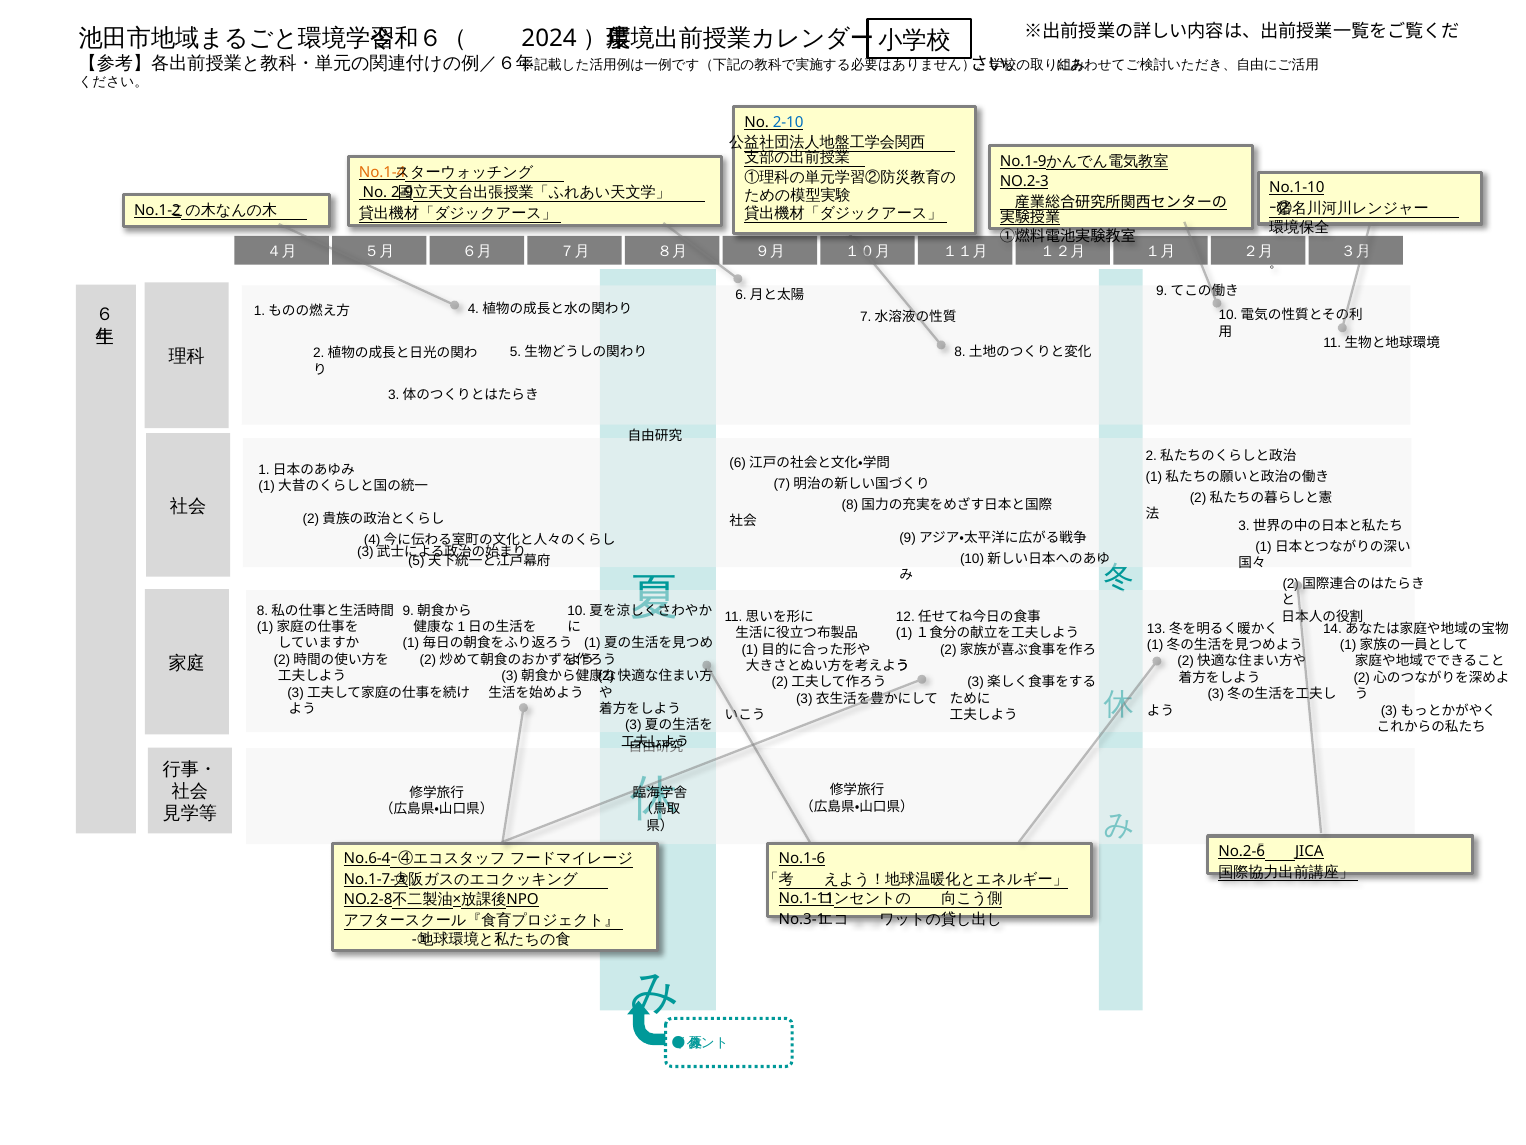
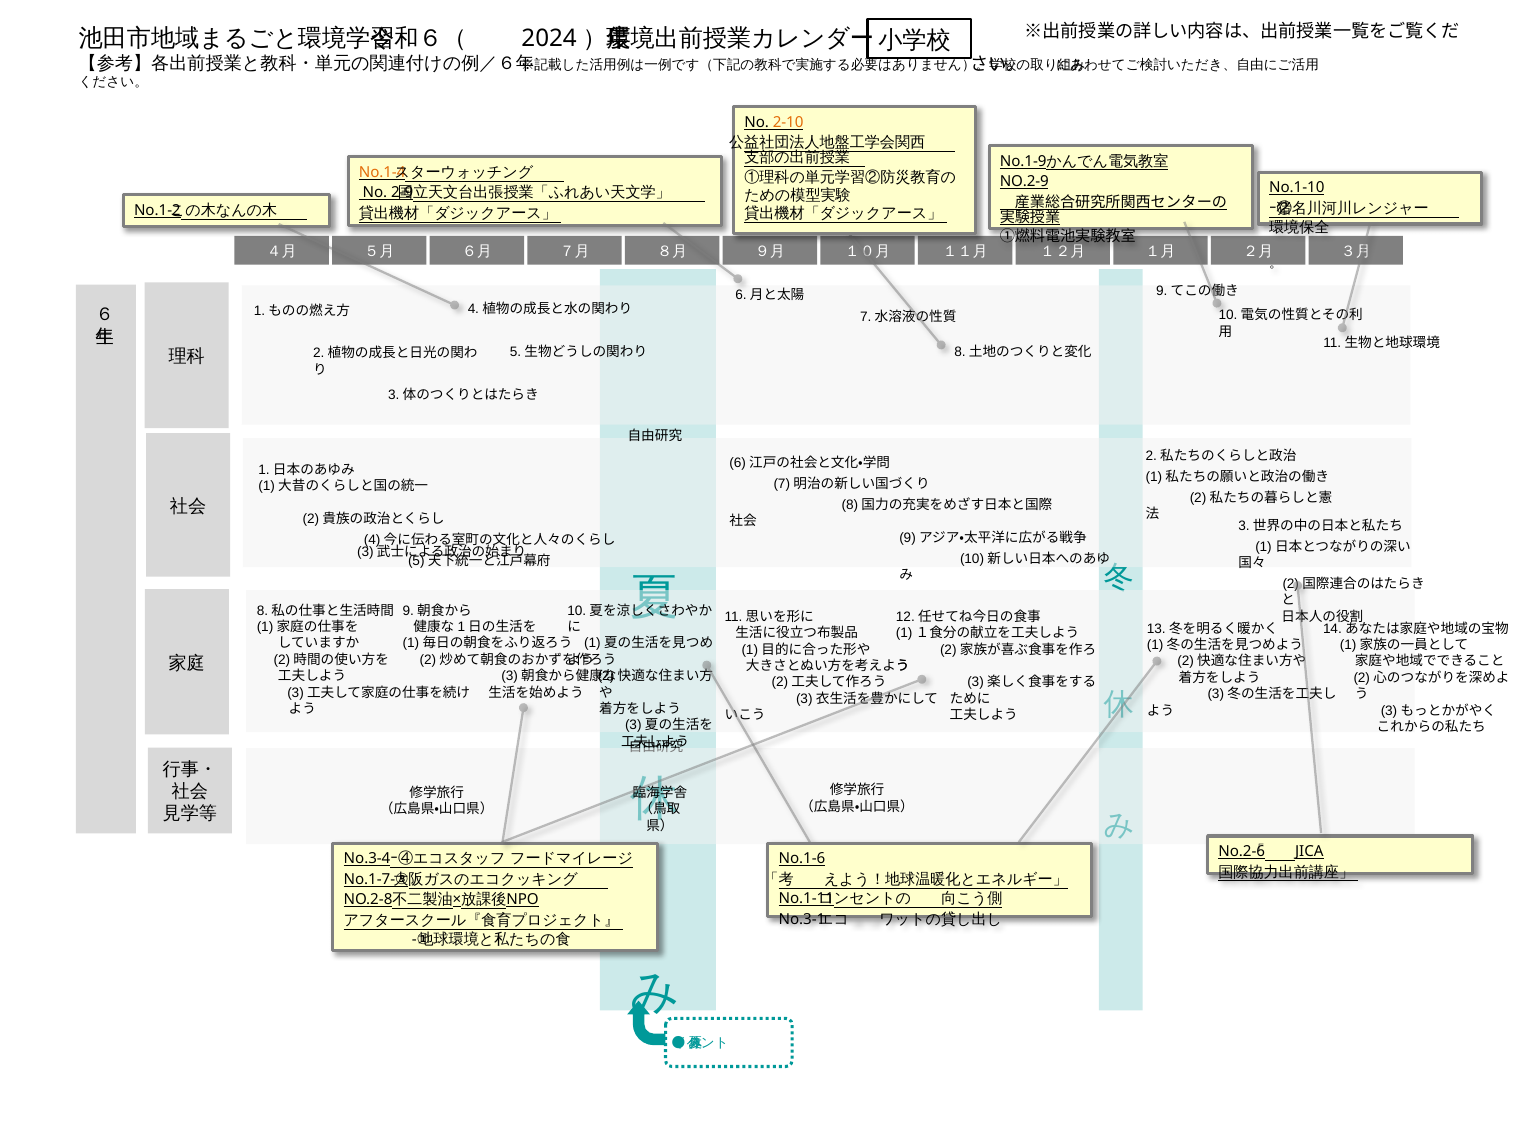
2-10 colour: blue -> orange
NO.2-3: NO.2-3 -> NO.2-9
No.6-4: No.6-4 -> No.3-4
